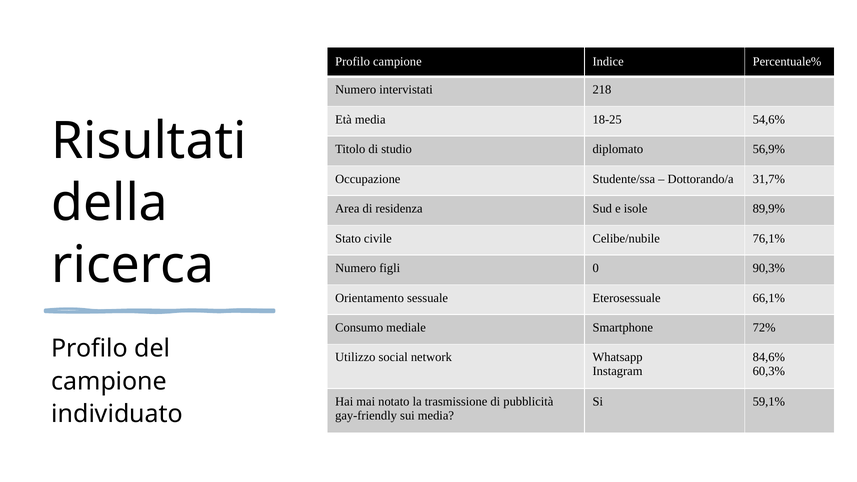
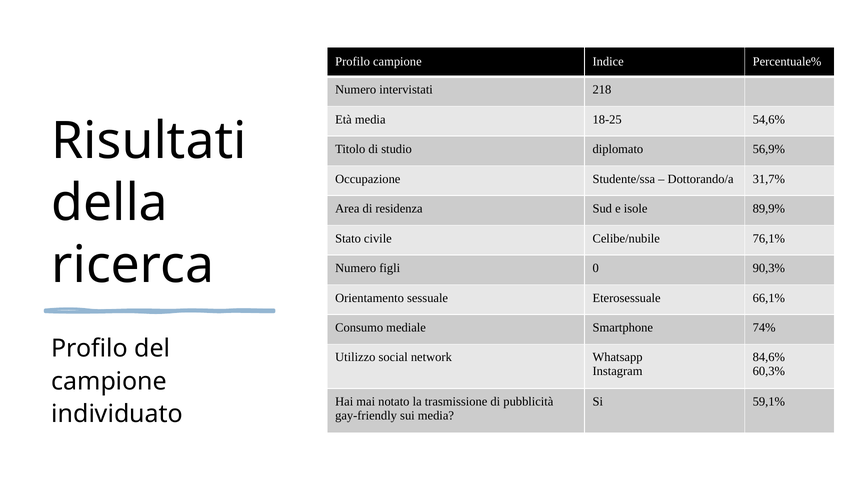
72%: 72% -> 74%
